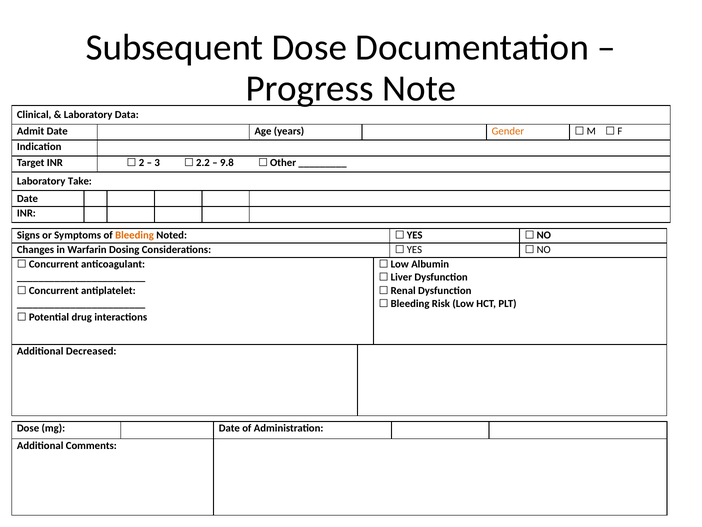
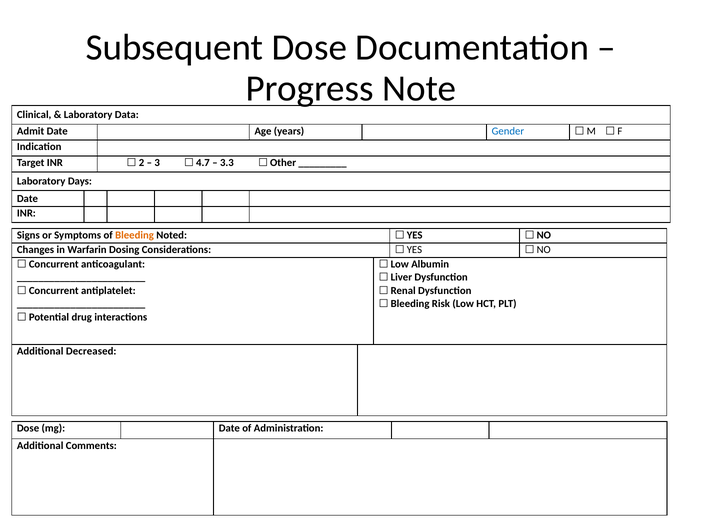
Gender colour: orange -> blue
2.2: 2.2 -> 4.7
9.8: 9.8 -> 3.3
Take: Take -> Days
